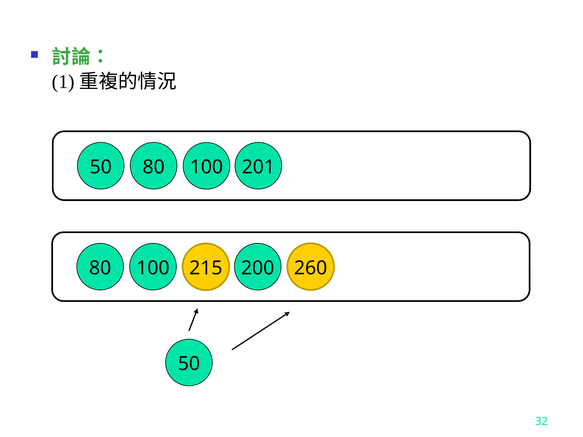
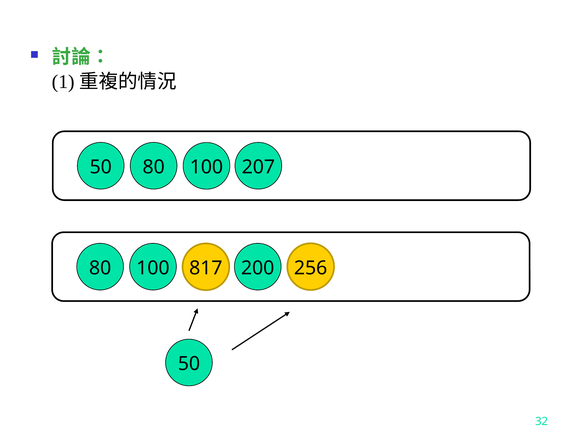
201: 201 -> 207
215: 215 -> 817
260: 260 -> 256
